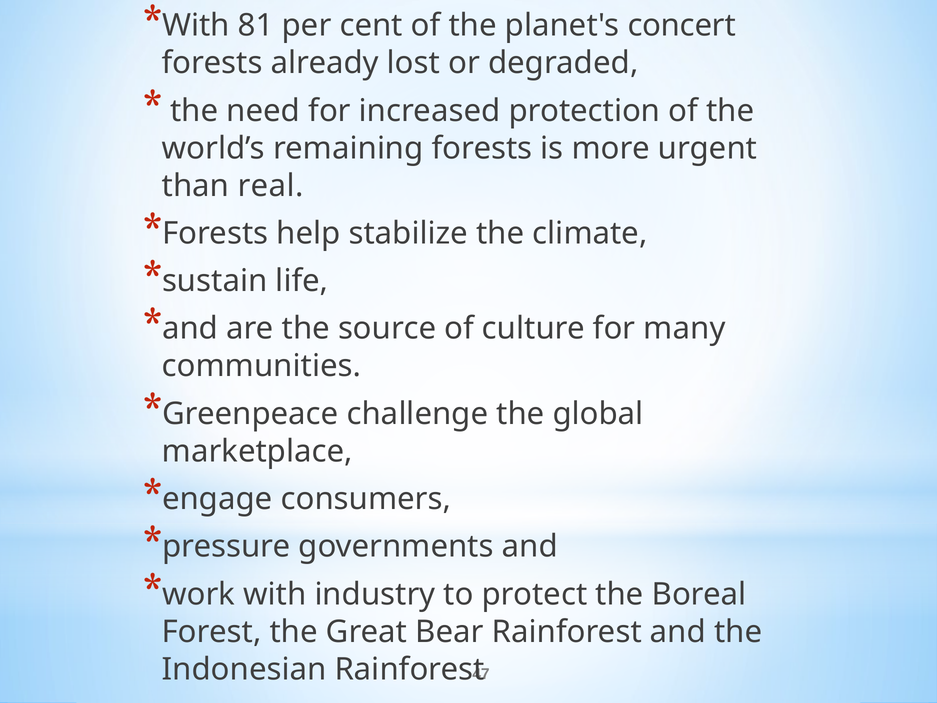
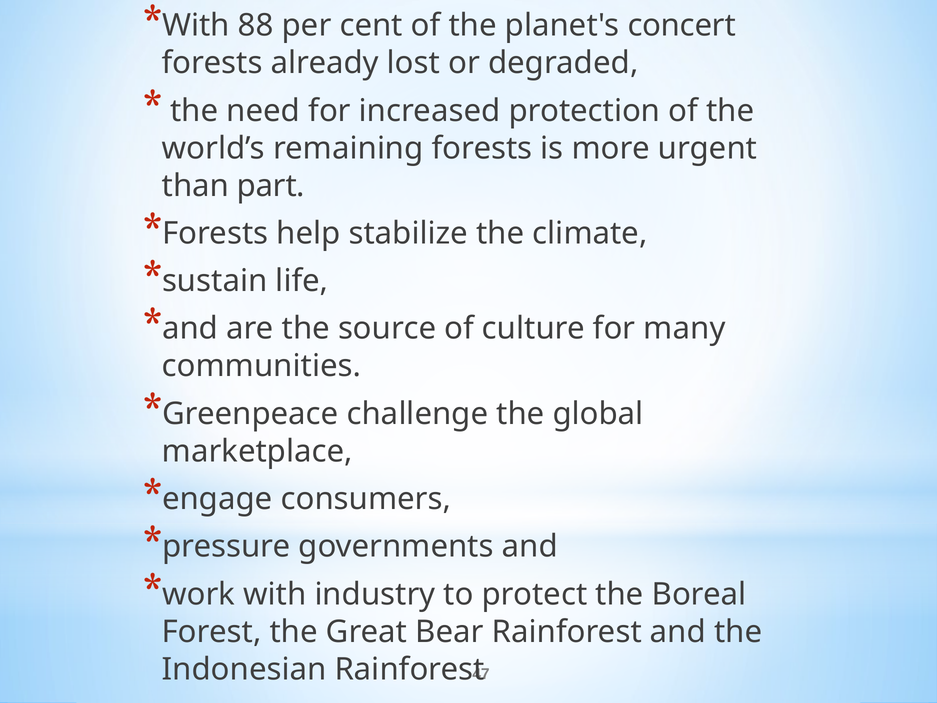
81: 81 -> 88
real: real -> part
